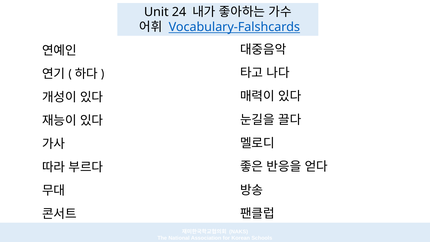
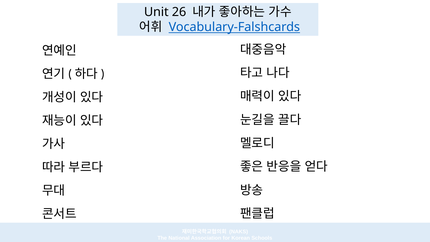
24: 24 -> 26
